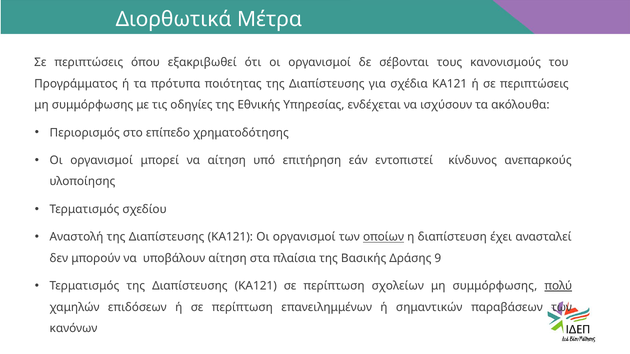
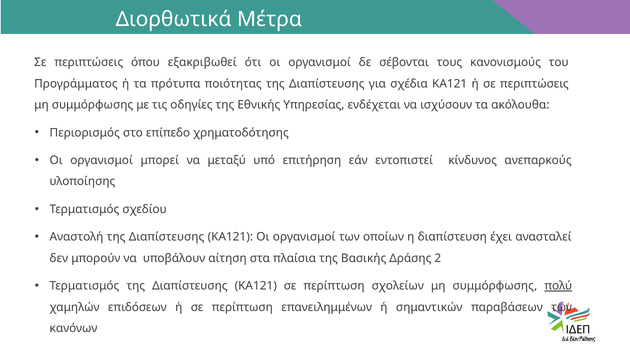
να αίτηση: αίτηση -> μεταξύ
οποίων underline: present -> none
9: 9 -> 2
